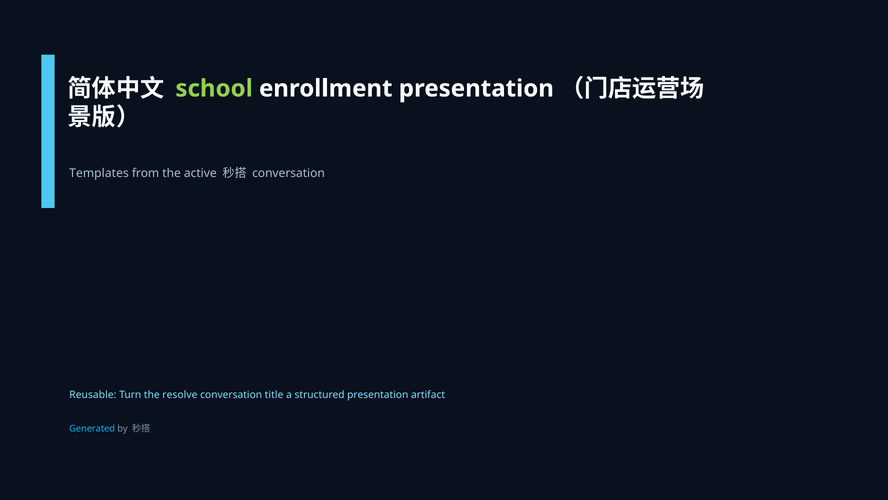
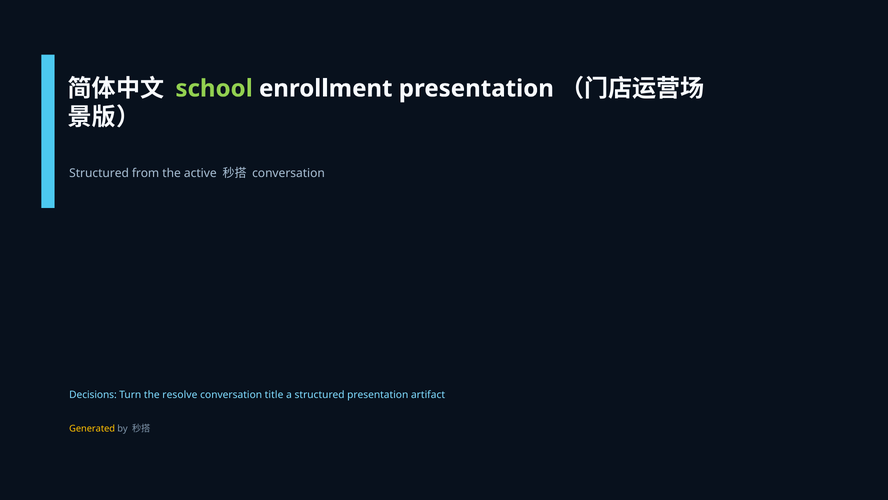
Templates at (99, 173): Templates -> Structured
Reusable: Reusable -> Decisions
Generated colour: light blue -> yellow
